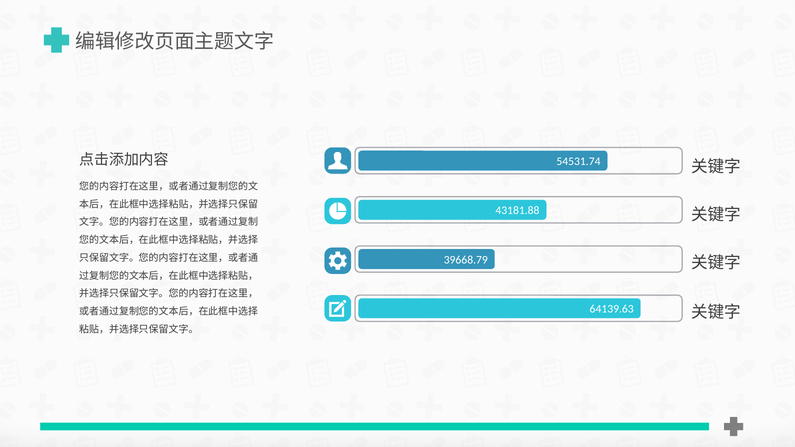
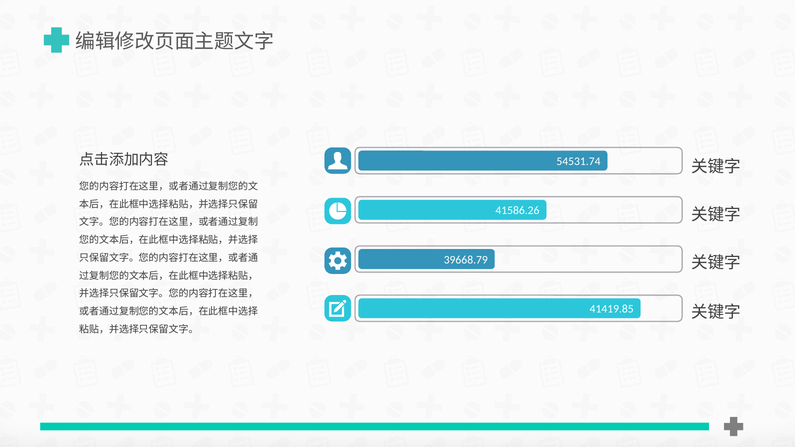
43181.88: 43181.88 -> 41586.26
64139.63: 64139.63 -> 41419.85
